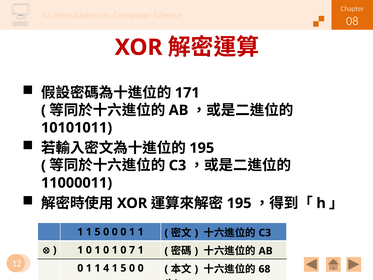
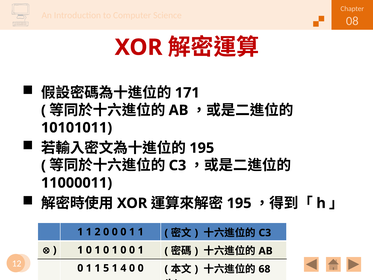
1 1 5: 5 -> 2
1 0 7: 7 -> 0
4: 4 -> 5
5 at (123, 268): 5 -> 4
